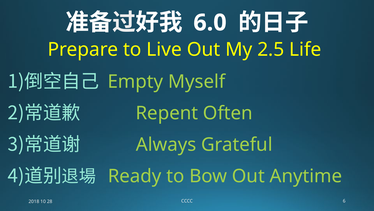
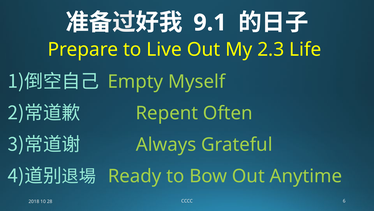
6.0: 6.0 -> 9.1
2.5: 2.5 -> 2.3
